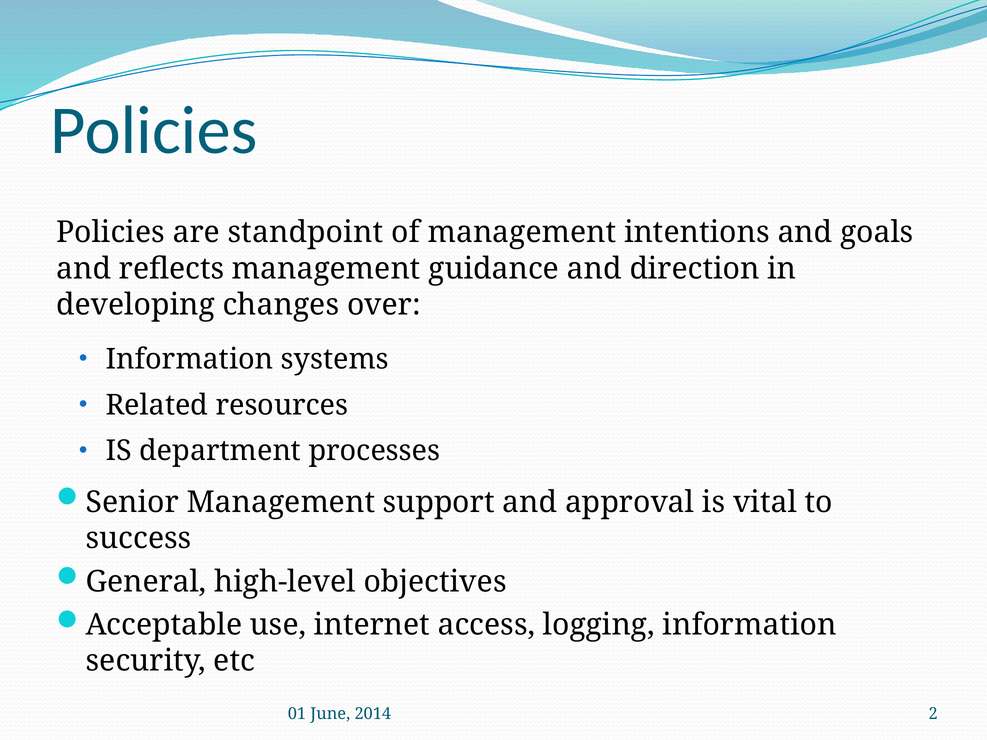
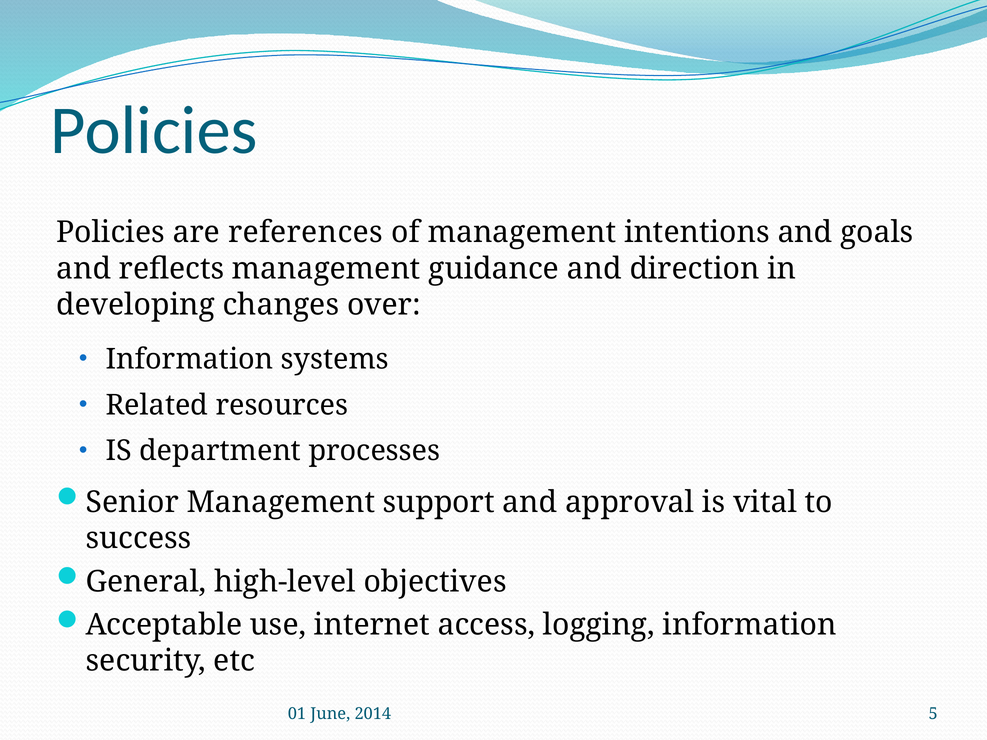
standpoint: standpoint -> references
2: 2 -> 5
